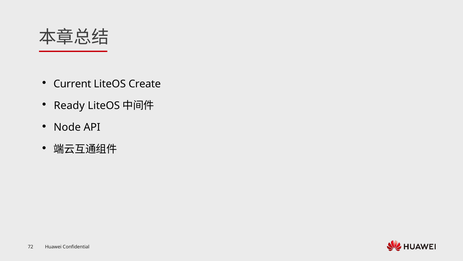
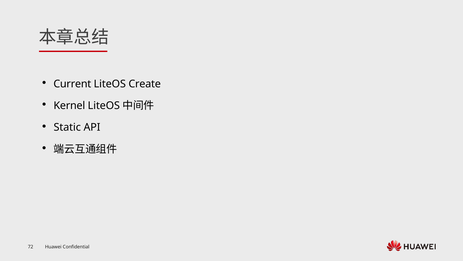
Ready: Ready -> Kernel
Node: Node -> Static
